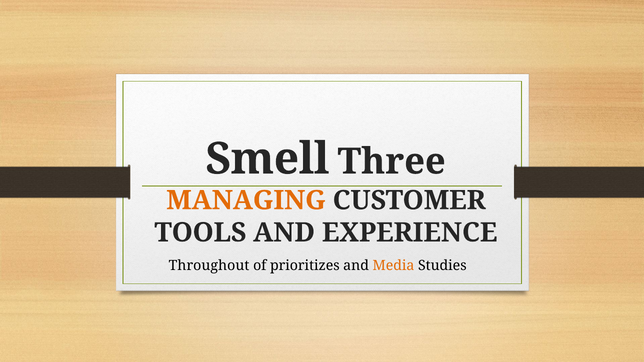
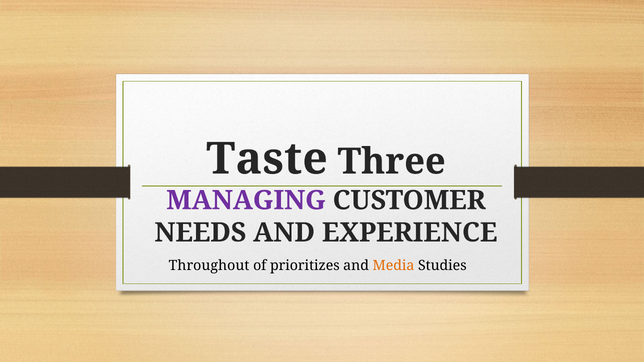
Smell: Smell -> Taste
MANAGING colour: orange -> purple
TOOLS: TOOLS -> NEEDS
